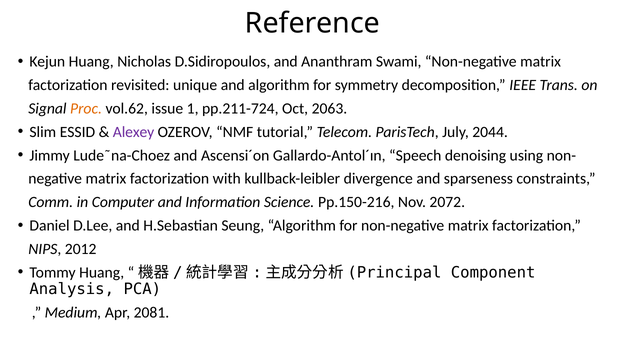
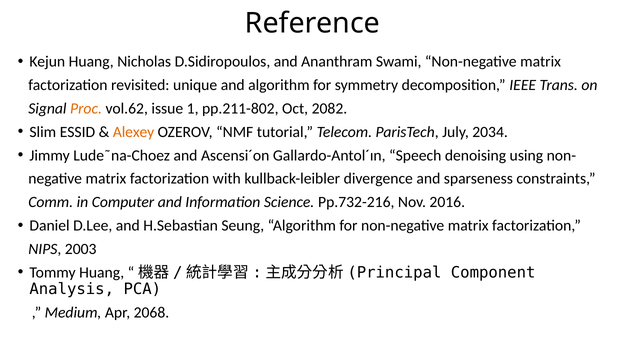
pp.211-724: pp.211-724 -> pp.211-802
2063: 2063 -> 2082
Alexey colour: purple -> orange
2044: 2044 -> 2034
Pp.150-216: Pp.150-216 -> Pp.732-216
2072: 2072 -> 2016
2012: 2012 -> 2003
2081: 2081 -> 2068
